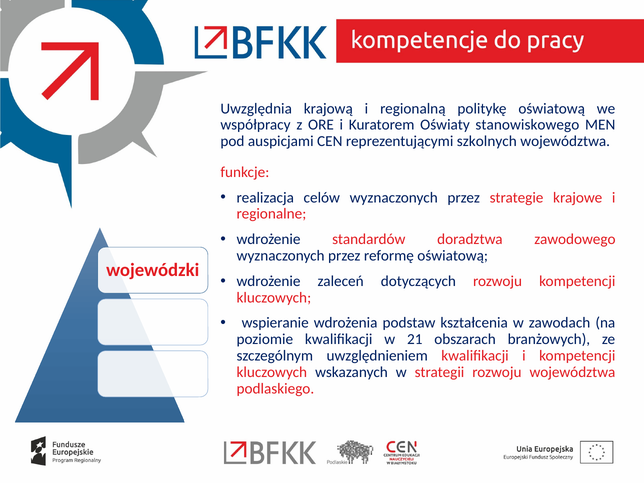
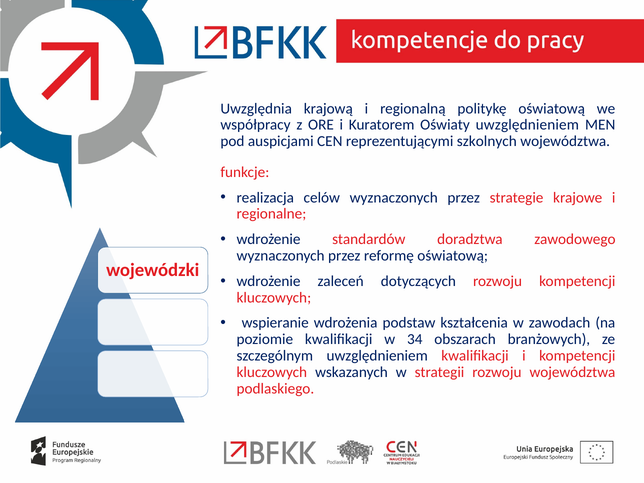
Oświaty stanowiskowego: stanowiskowego -> uwzględnieniem
21: 21 -> 34
